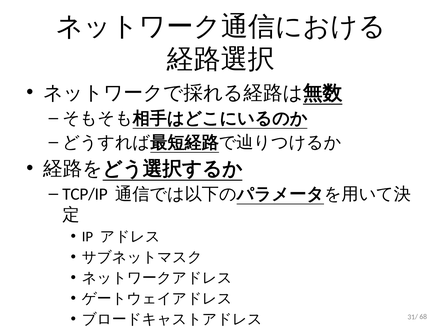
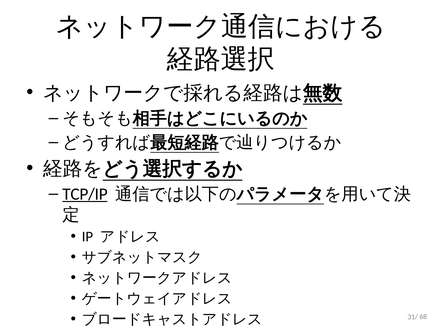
TCP/IP underline: none -> present
